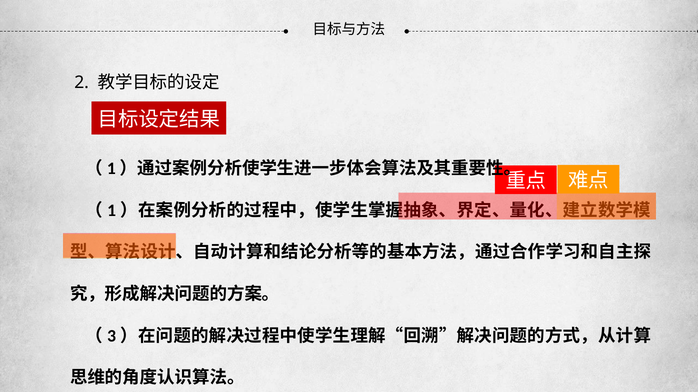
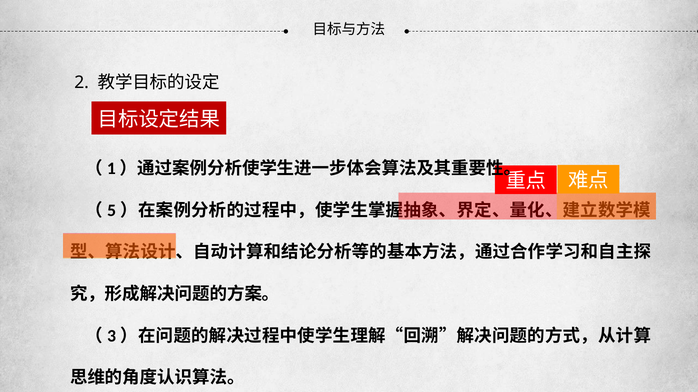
1: 1 -> 5
